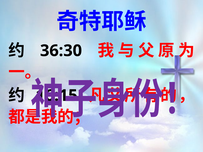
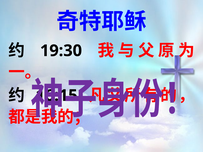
36:30: 36:30 -> 19:30
